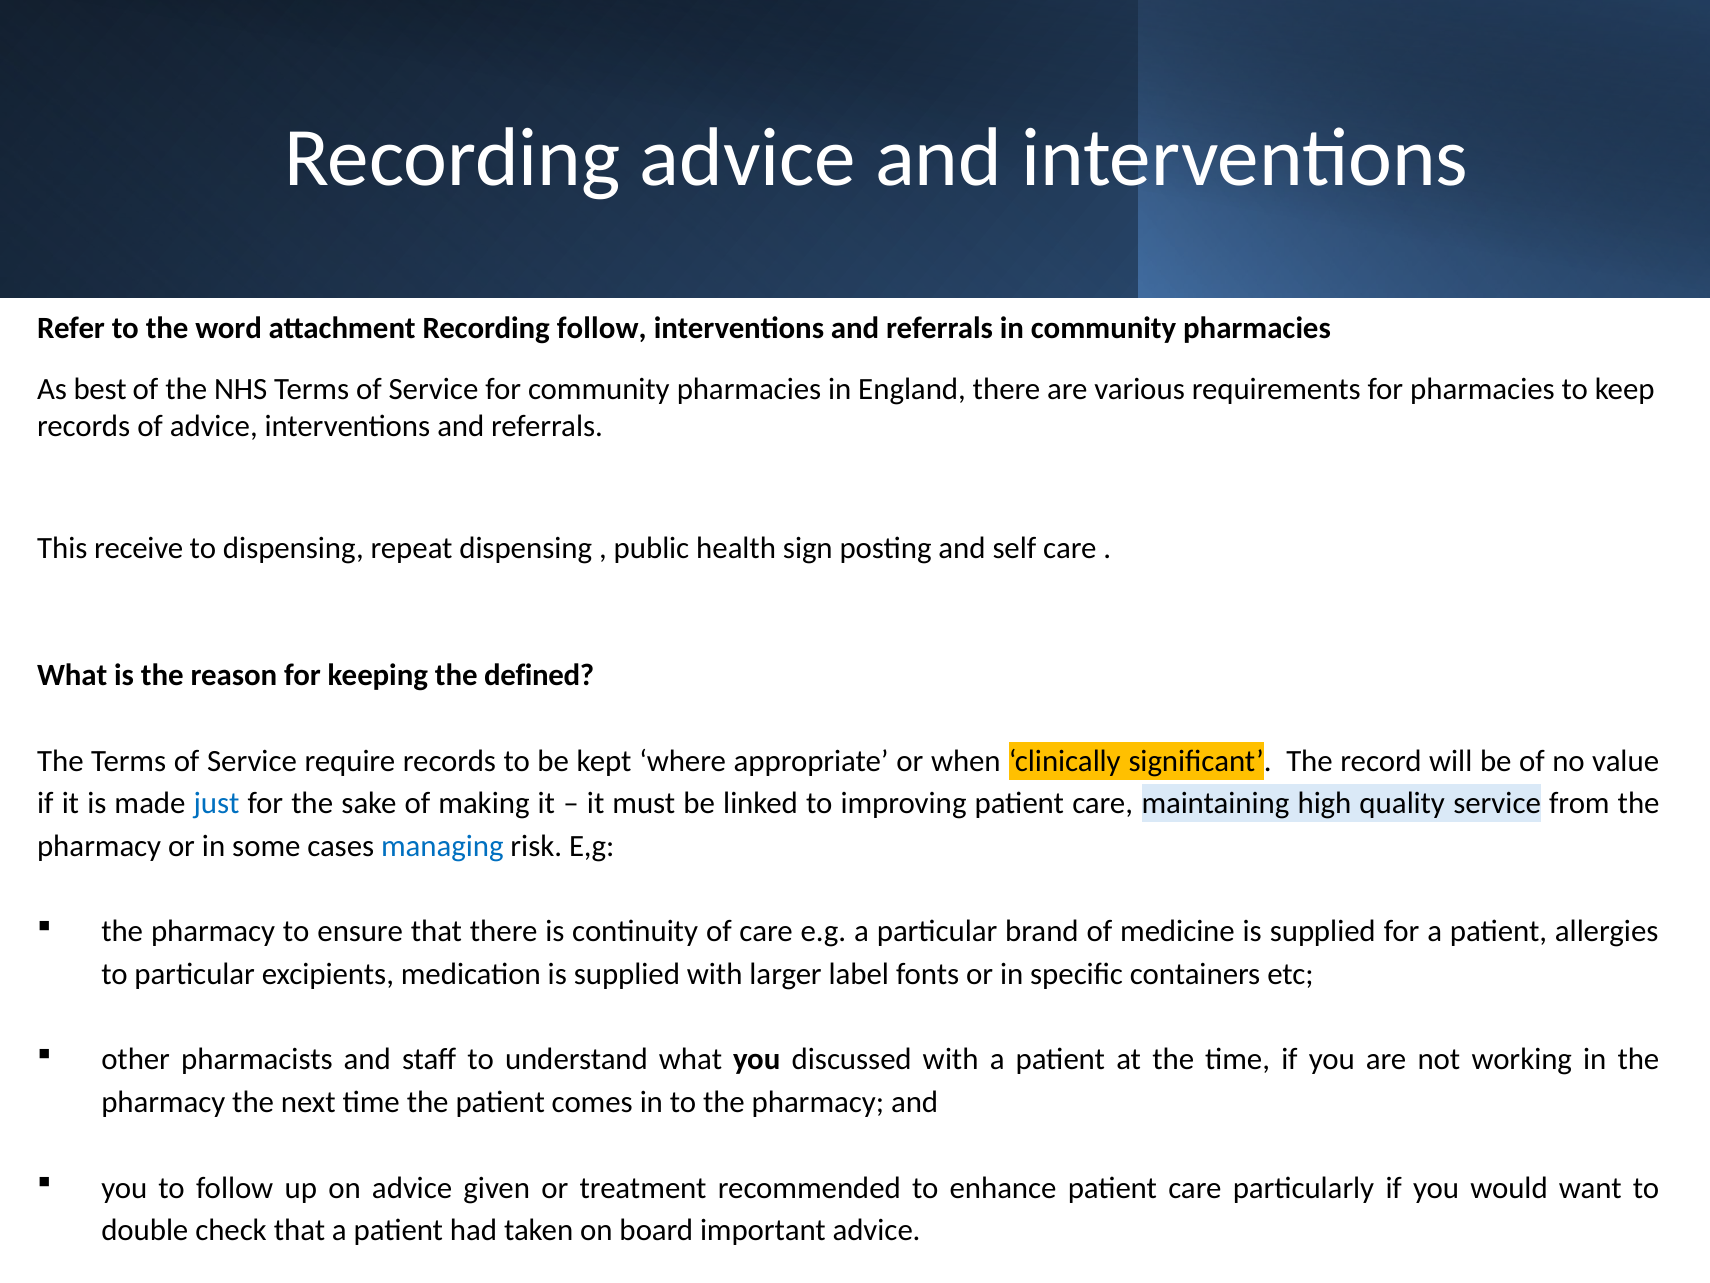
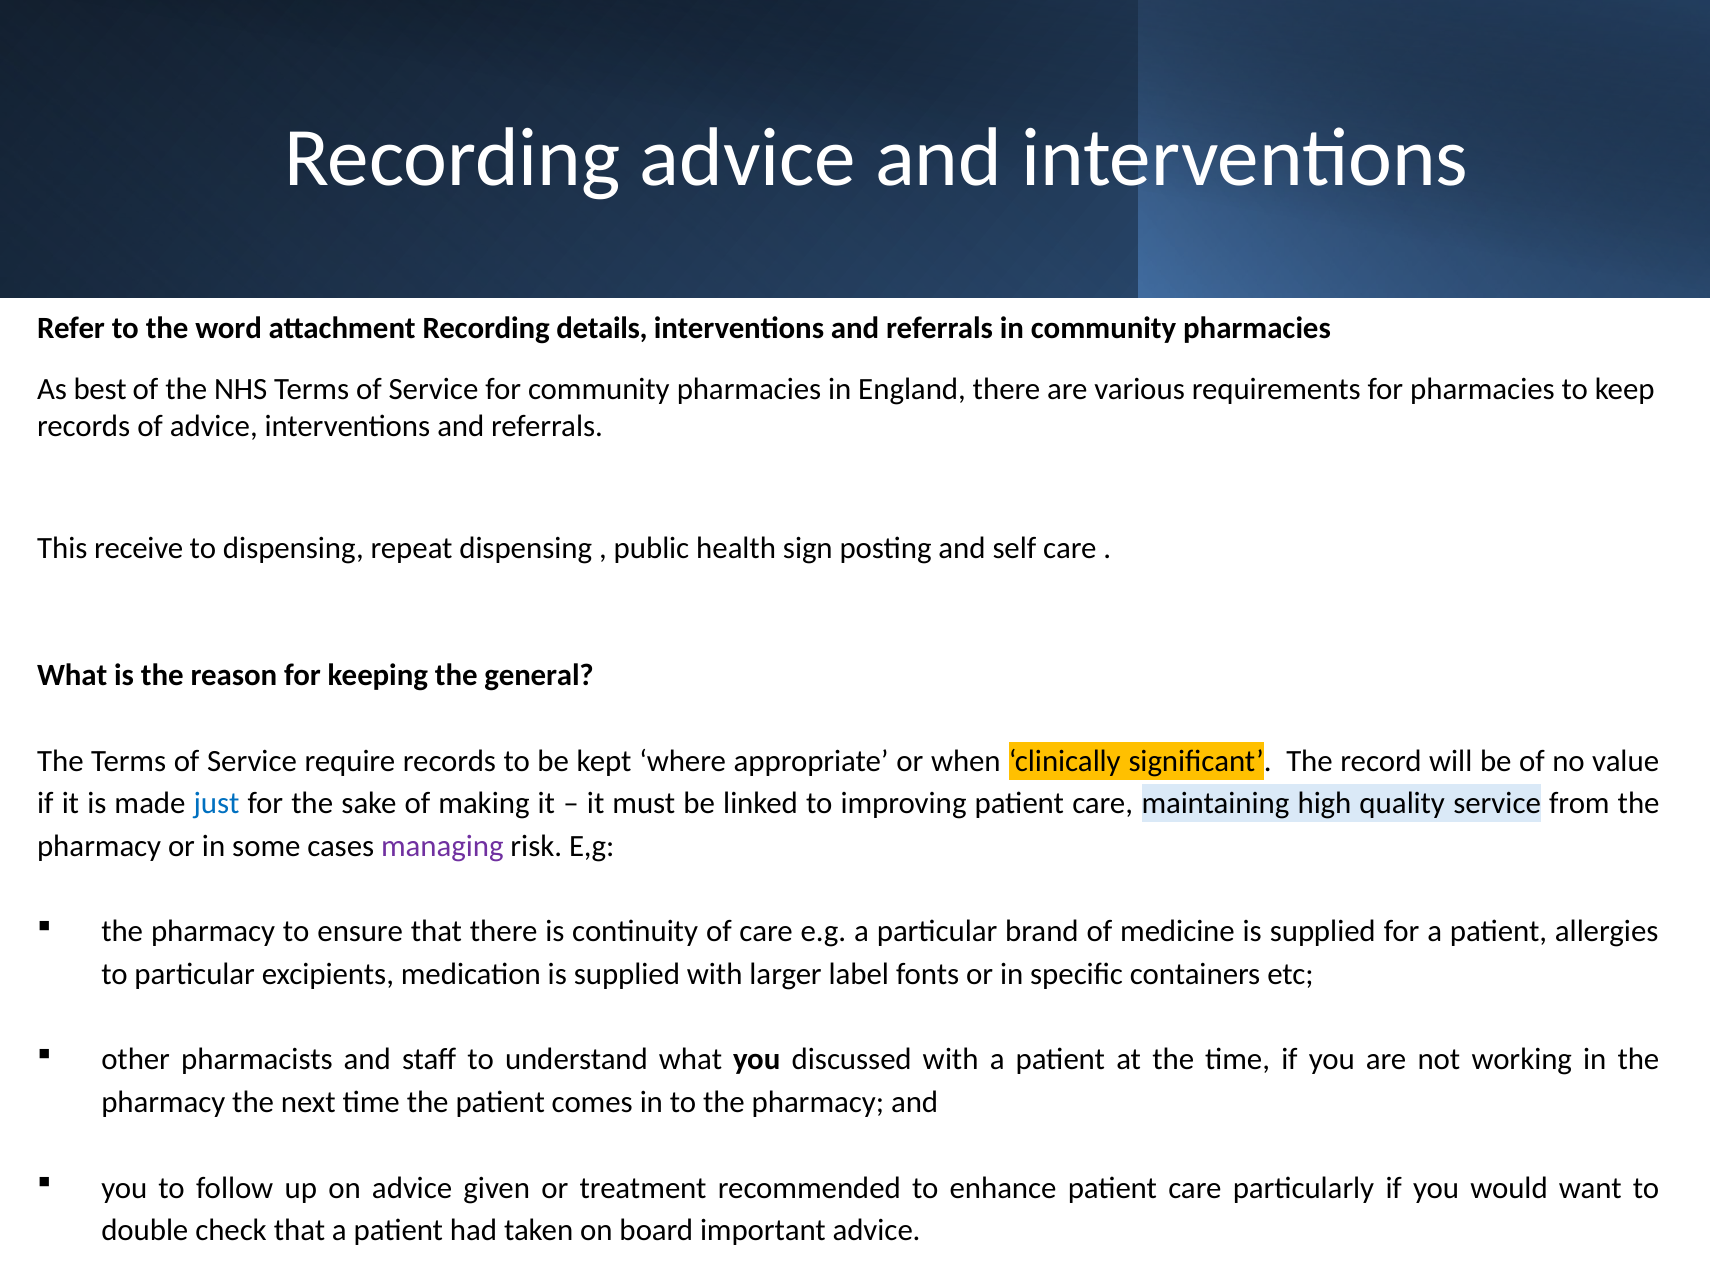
Recording follow: follow -> details
defined: defined -> general
managing colour: blue -> purple
